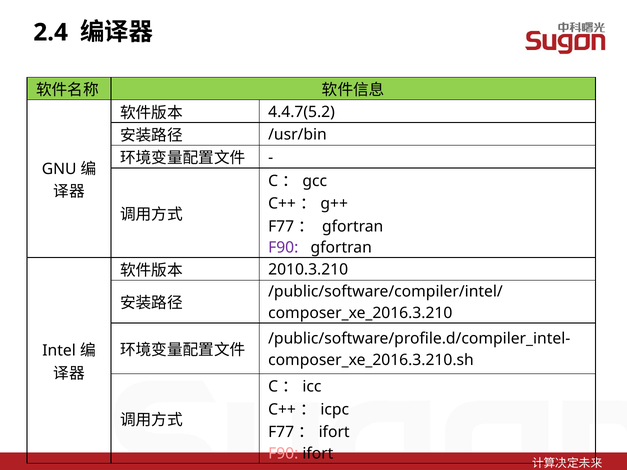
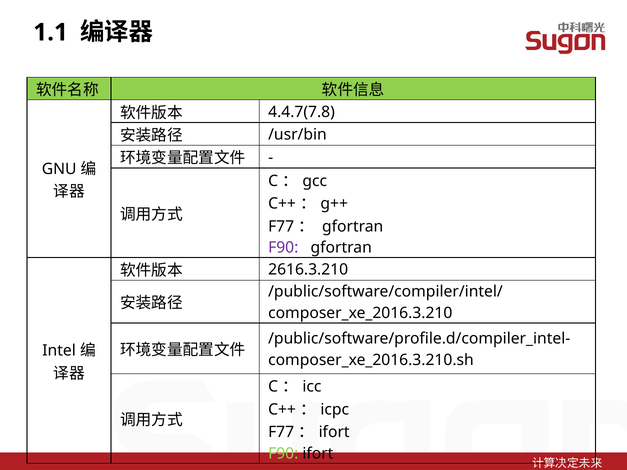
2.4: 2.4 -> 1.1
4.4.7(5.2: 4.4.7(5.2 -> 4.4.7(7.8
2010.3.210: 2010.3.210 -> 2616.3.210
F90 at (283, 454) colour: pink -> light green
